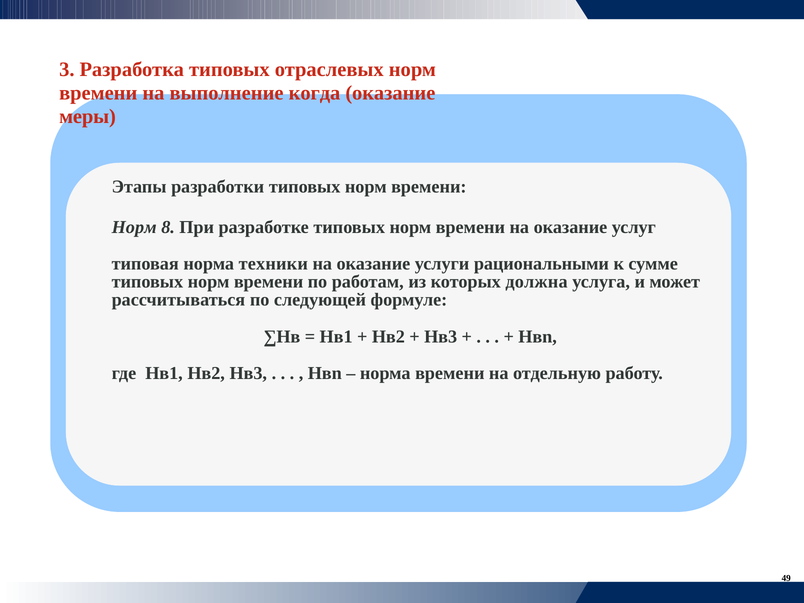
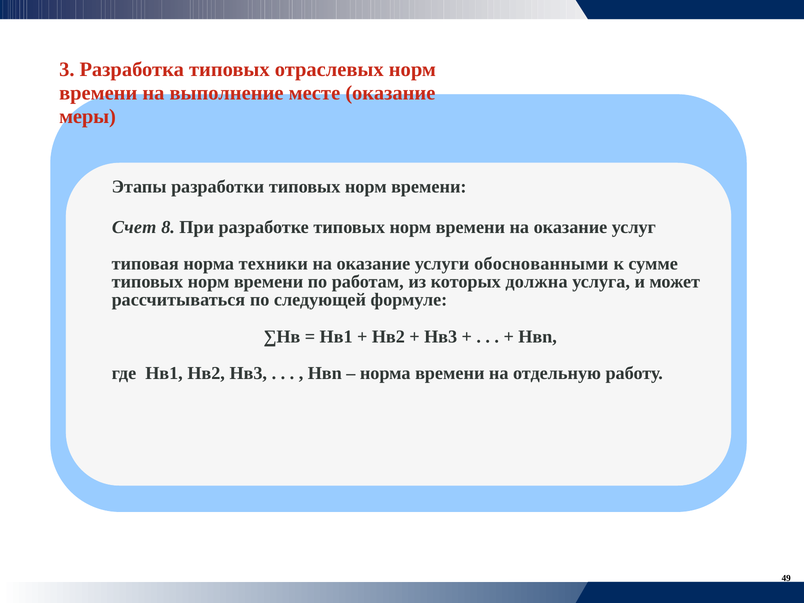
когда: когда -> месте
Норм at (134, 227): Норм -> Счет
рациональными: рациональными -> обоснованными
